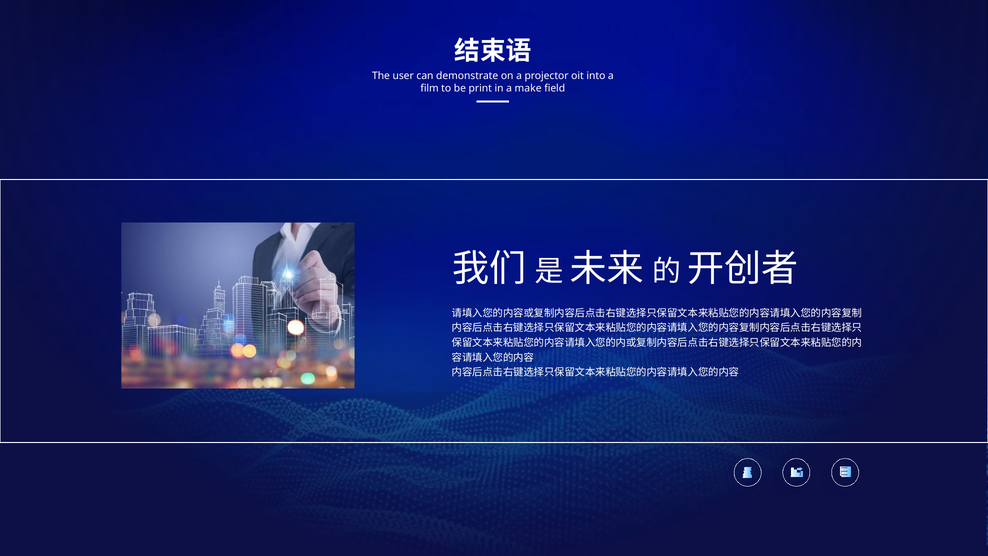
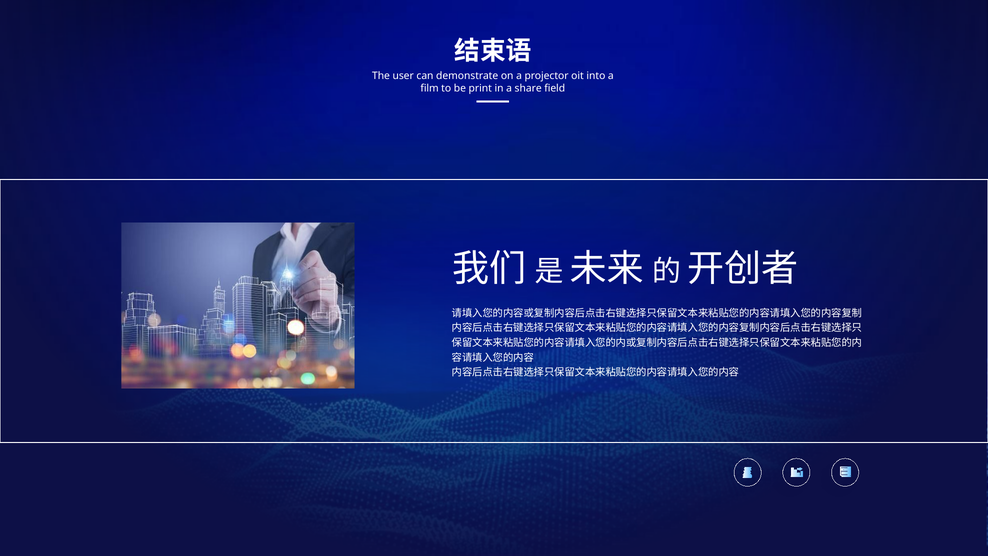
make: make -> share
